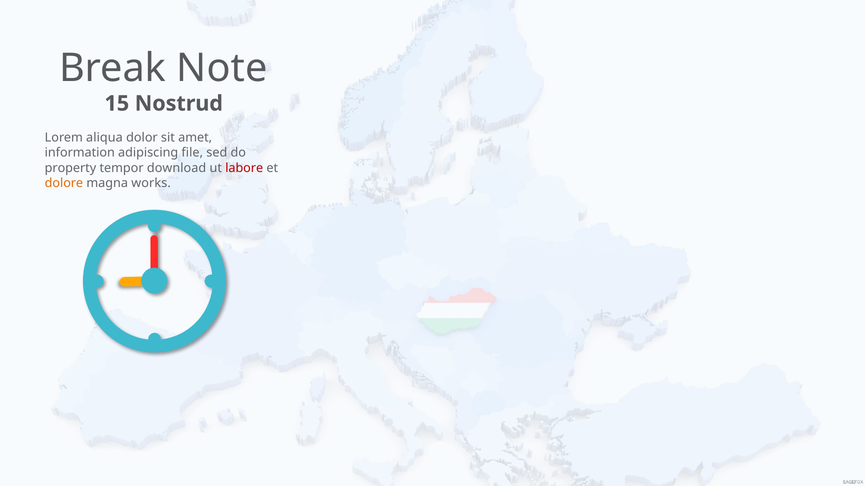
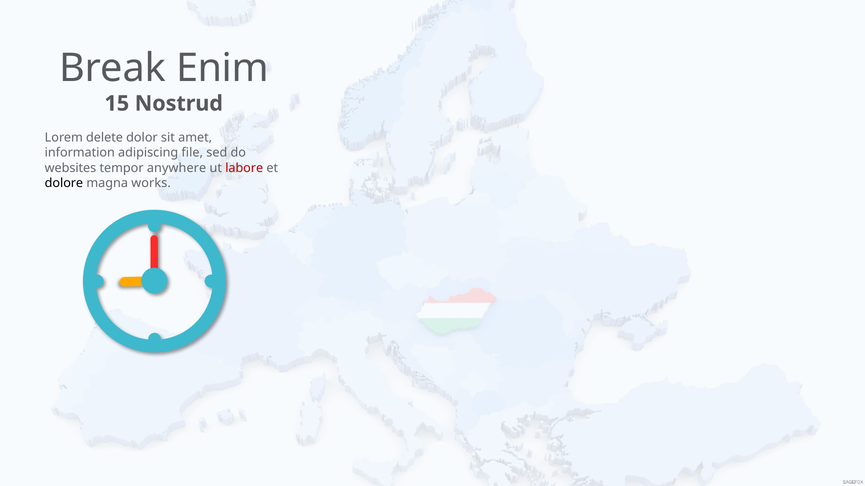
Note: Note -> Enim
aliqua: aliqua -> delete
property: property -> websites
download: download -> anywhere
dolore colour: orange -> black
